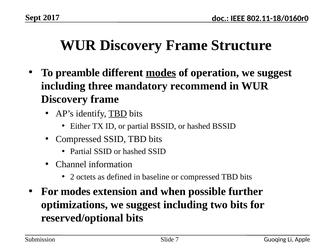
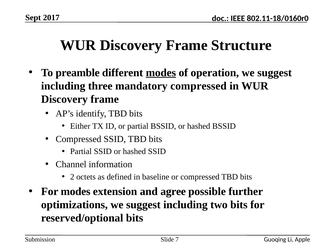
mandatory recommend: recommend -> compressed
TBD at (118, 114) underline: present -> none
when: when -> agree
